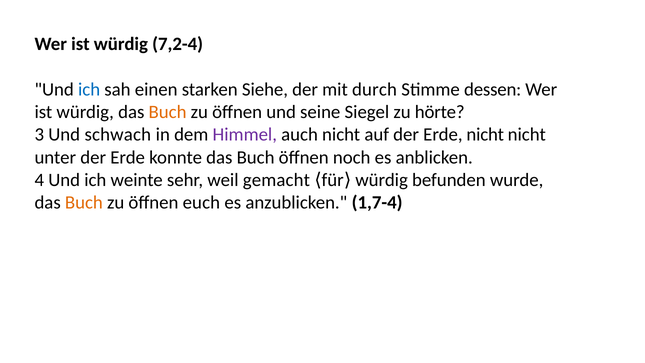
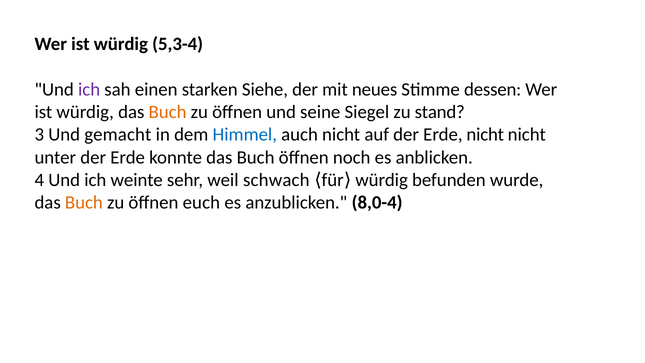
7,2-4: 7,2-4 -> 5,3-4
ich at (89, 90) colour: blue -> purple
durch: durch -> neues
hörte: hörte -> stand
schwach: schwach -> gemacht
Himmel colour: purple -> blue
gemacht: gemacht -> schwach
1,7-4: 1,7-4 -> 8,0-4
